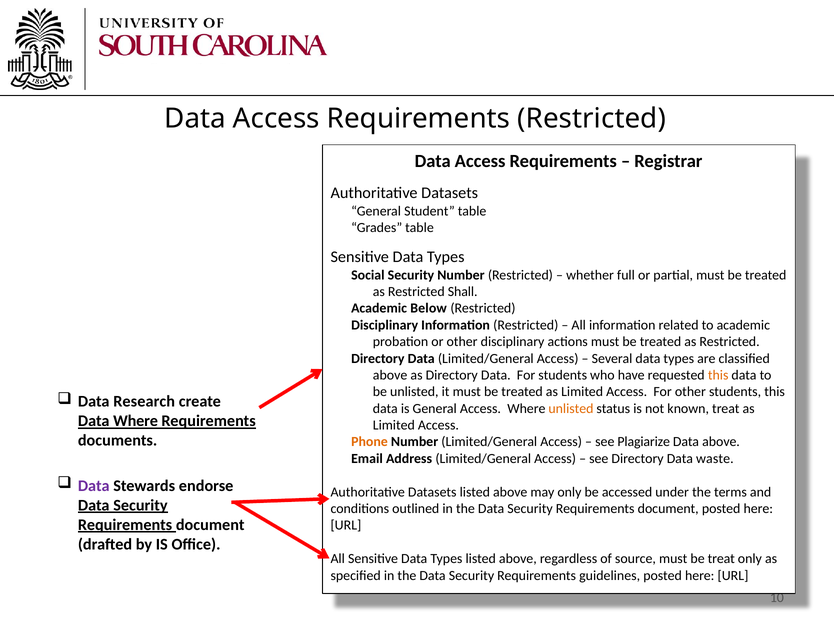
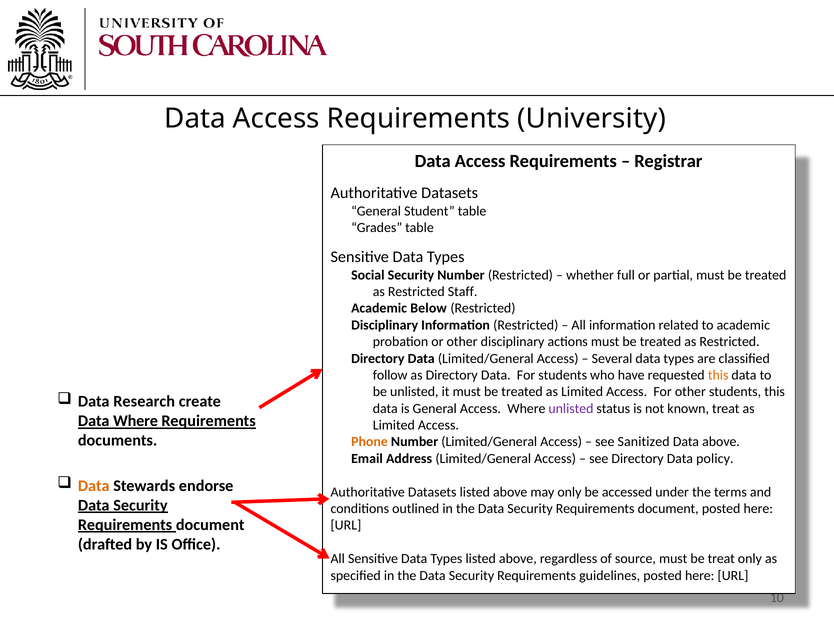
Requirements Restricted: Restricted -> University
Shall: Shall -> Staff
above at (390, 375): above -> follow
unlisted at (571, 408) colour: orange -> purple
Plagiarize: Plagiarize -> Sanitized
waste: waste -> policy
Data at (94, 485) colour: purple -> orange
